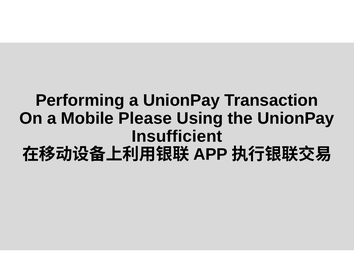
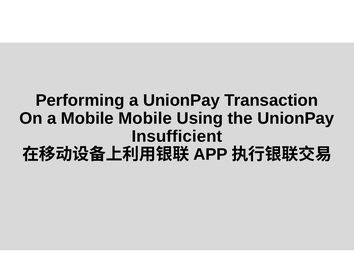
Mobile Please: Please -> Mobile
